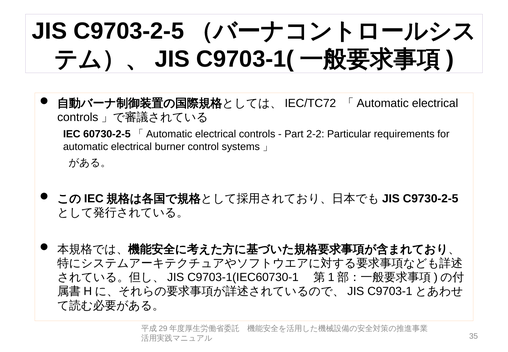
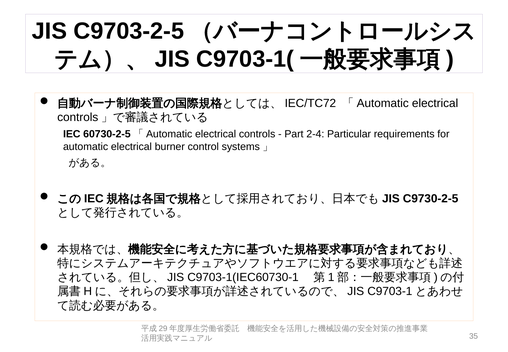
2-2: 2-2 -> 2-4
